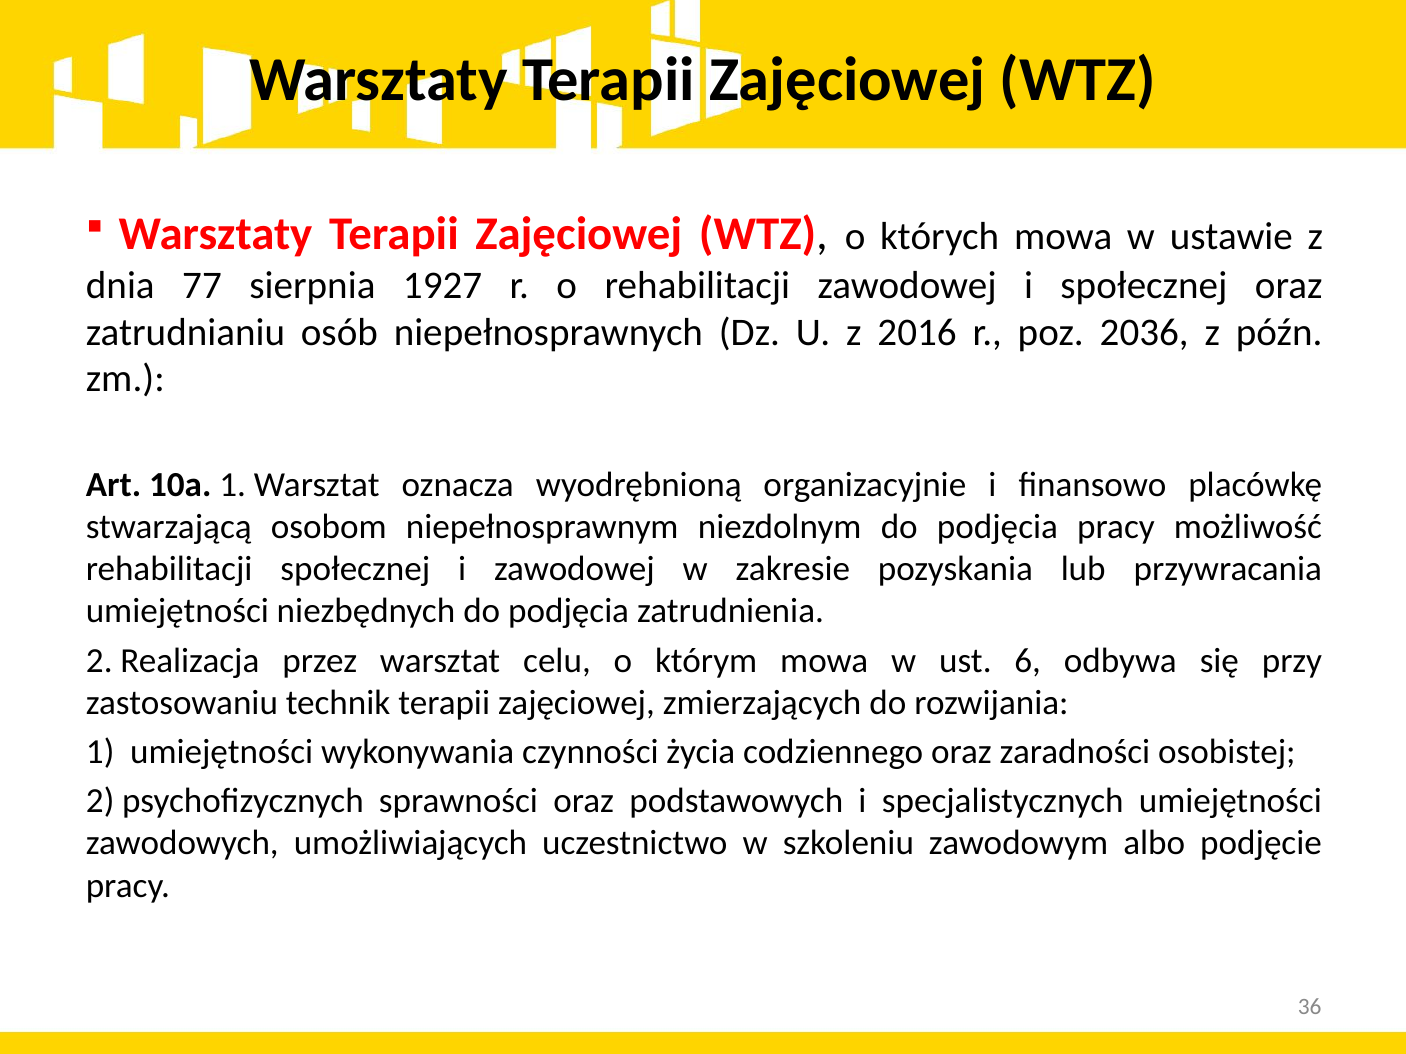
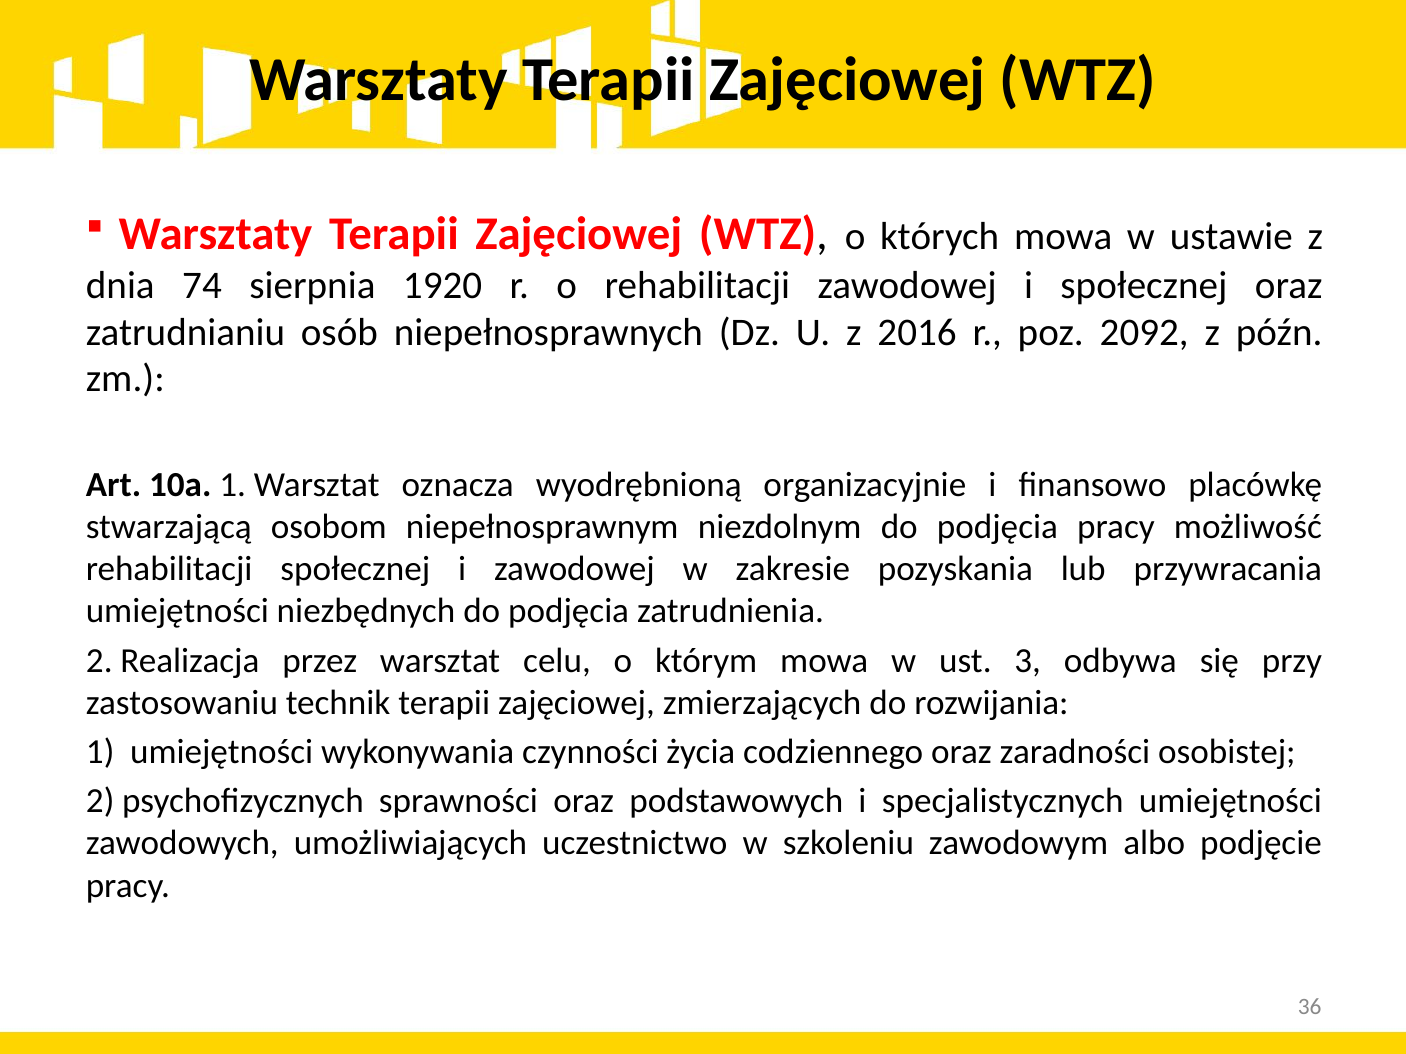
77: 77 -> 74
1927: 1927 -> 1920
2036: 2036 -> 2092
6: 6 -> 3
